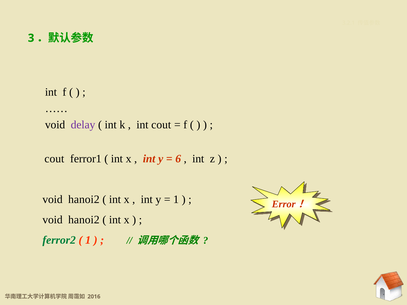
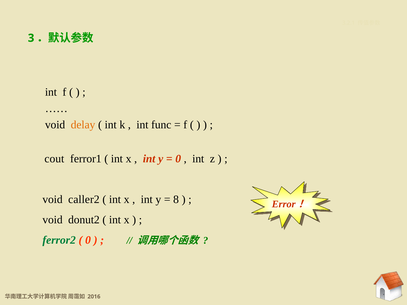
delay colour: purple -> orange
int cout: cout -> func
6 at (178, 159): 6 -> 0
hanoi2 at (84, 200): hanoi2 -> caller2
1 at (176, 200): 1 -> 8
hanoi2 at (84, 220): hanoi2 -> donut2
1 at (88, 240): 1 -> 0
